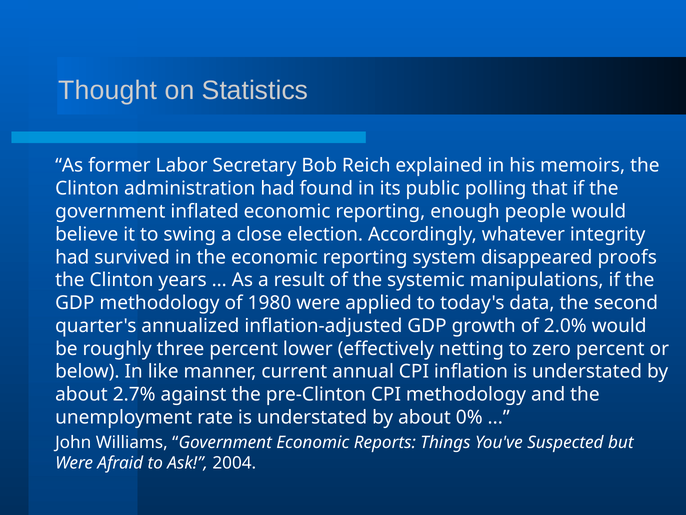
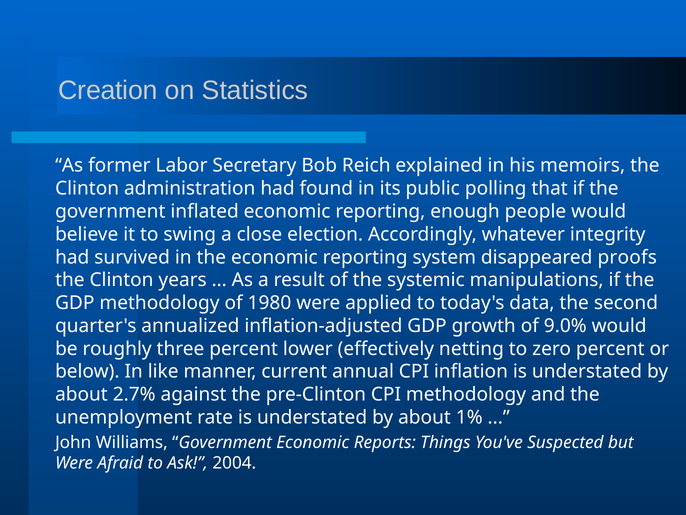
Thought: Thought -> Creation
2.0%: 2.0% -> 9.0%
0%: 0% -> 1%
